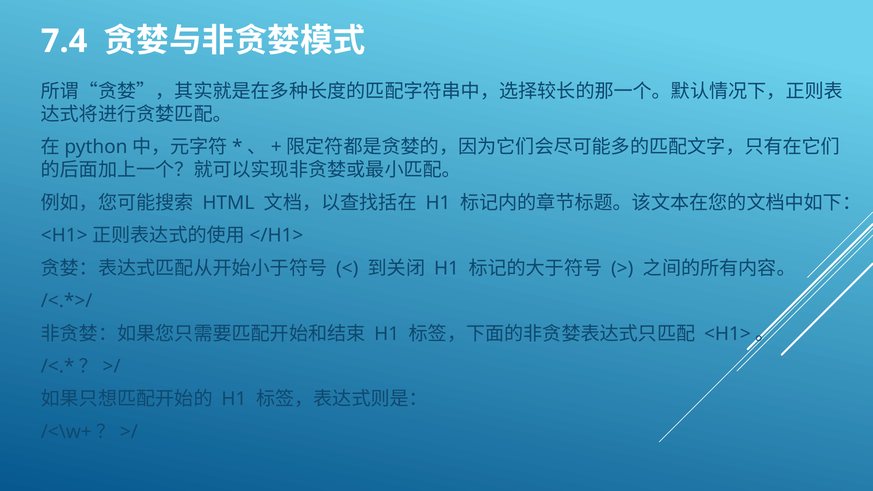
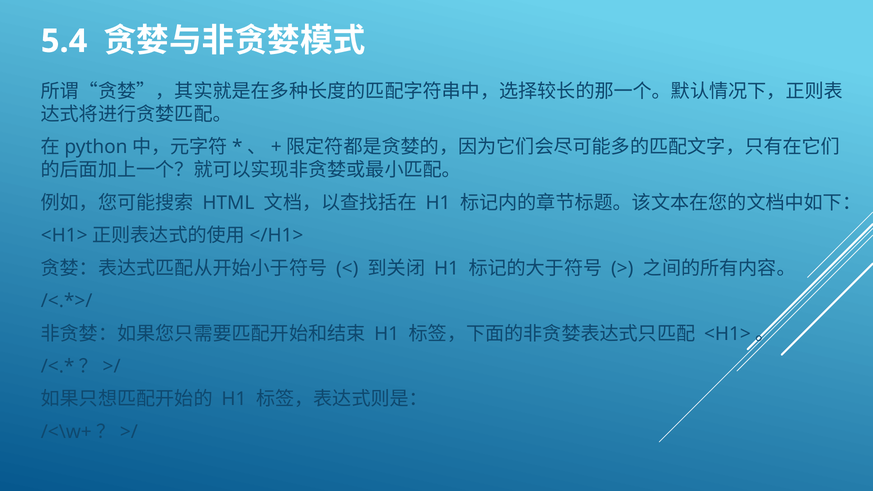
7.4: 7.4 -> 5.4
